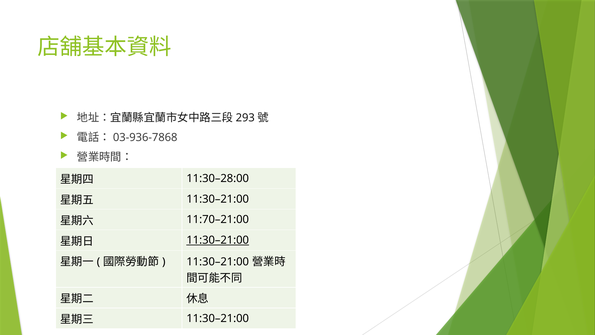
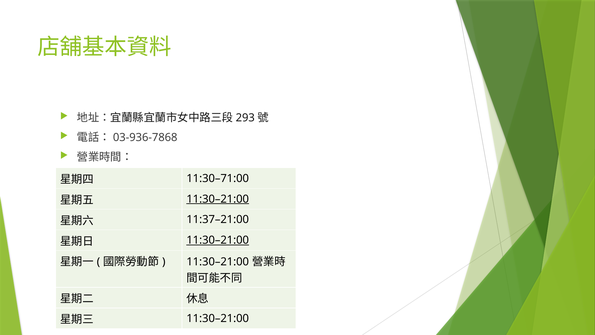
11:30–28:00: 11:30–28:00 -> 11:30–71:00
11:30–21:00 at (218, 199) underline: none -> present
11:70–21:00: 11:70–21:00 -> 11:37–21:00
